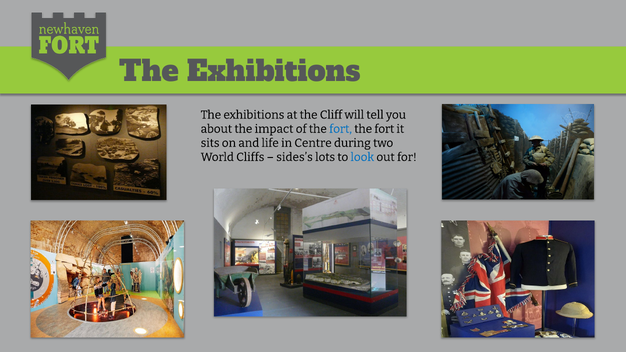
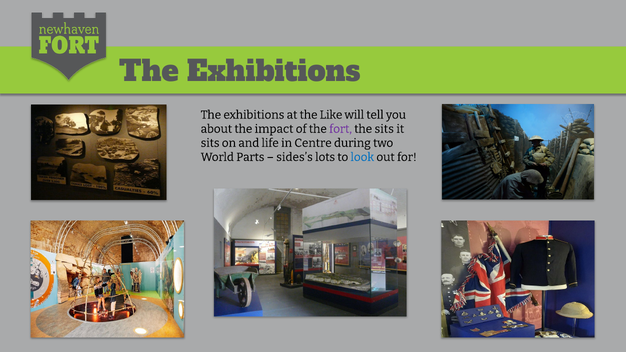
Cliff: Cliff -> Like
fort at (341, 129) colour: blue -> purple
fort at (384, 129): fort -> sits
Cliffs: Cliffs -> Parts
